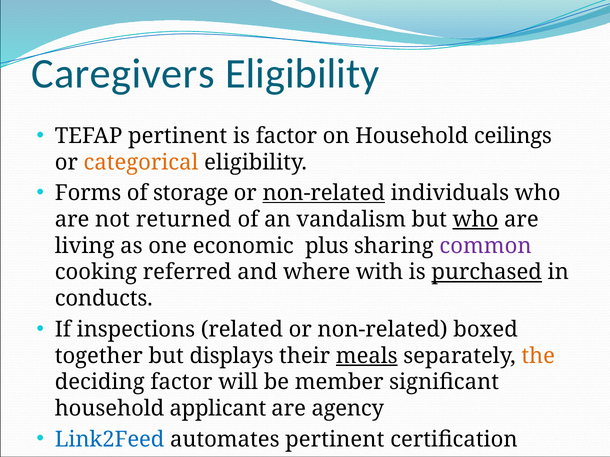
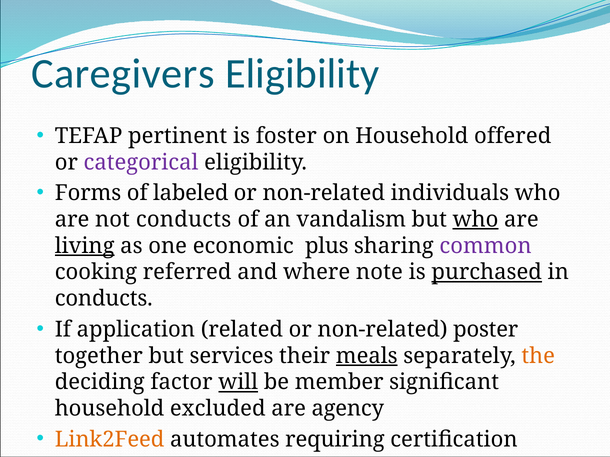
is factor: factor -> foster
ceilings: ceilings -> offered
categorical colour: orange -> purple
storage: storage -> labeled
non-related at (324, 193) underline: present -> none
not returned: returned -> conducts
living underline: none -> present
with: with -> note
inspections: inspections -> application
boxed: boxed -> poster
displays: displays -> services
will underline: none -> present
applicant: applicant -> excluded
Link2Feed colour: blue -> orange
automates pertinent: pertinent -> requiring
